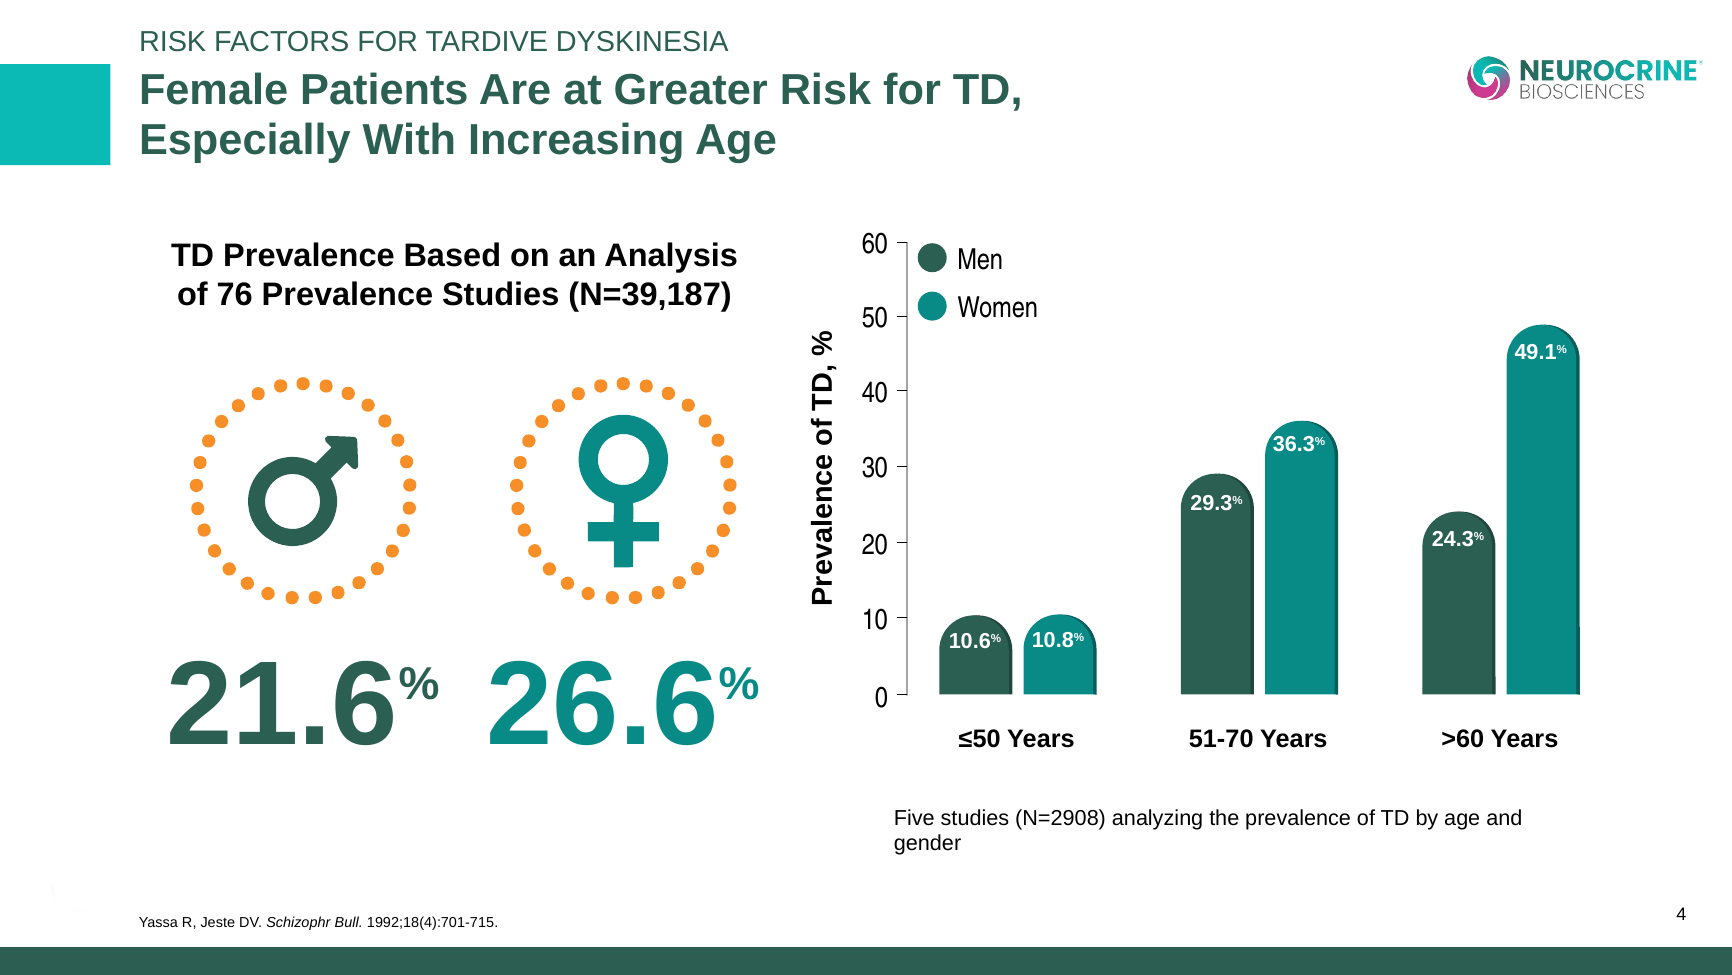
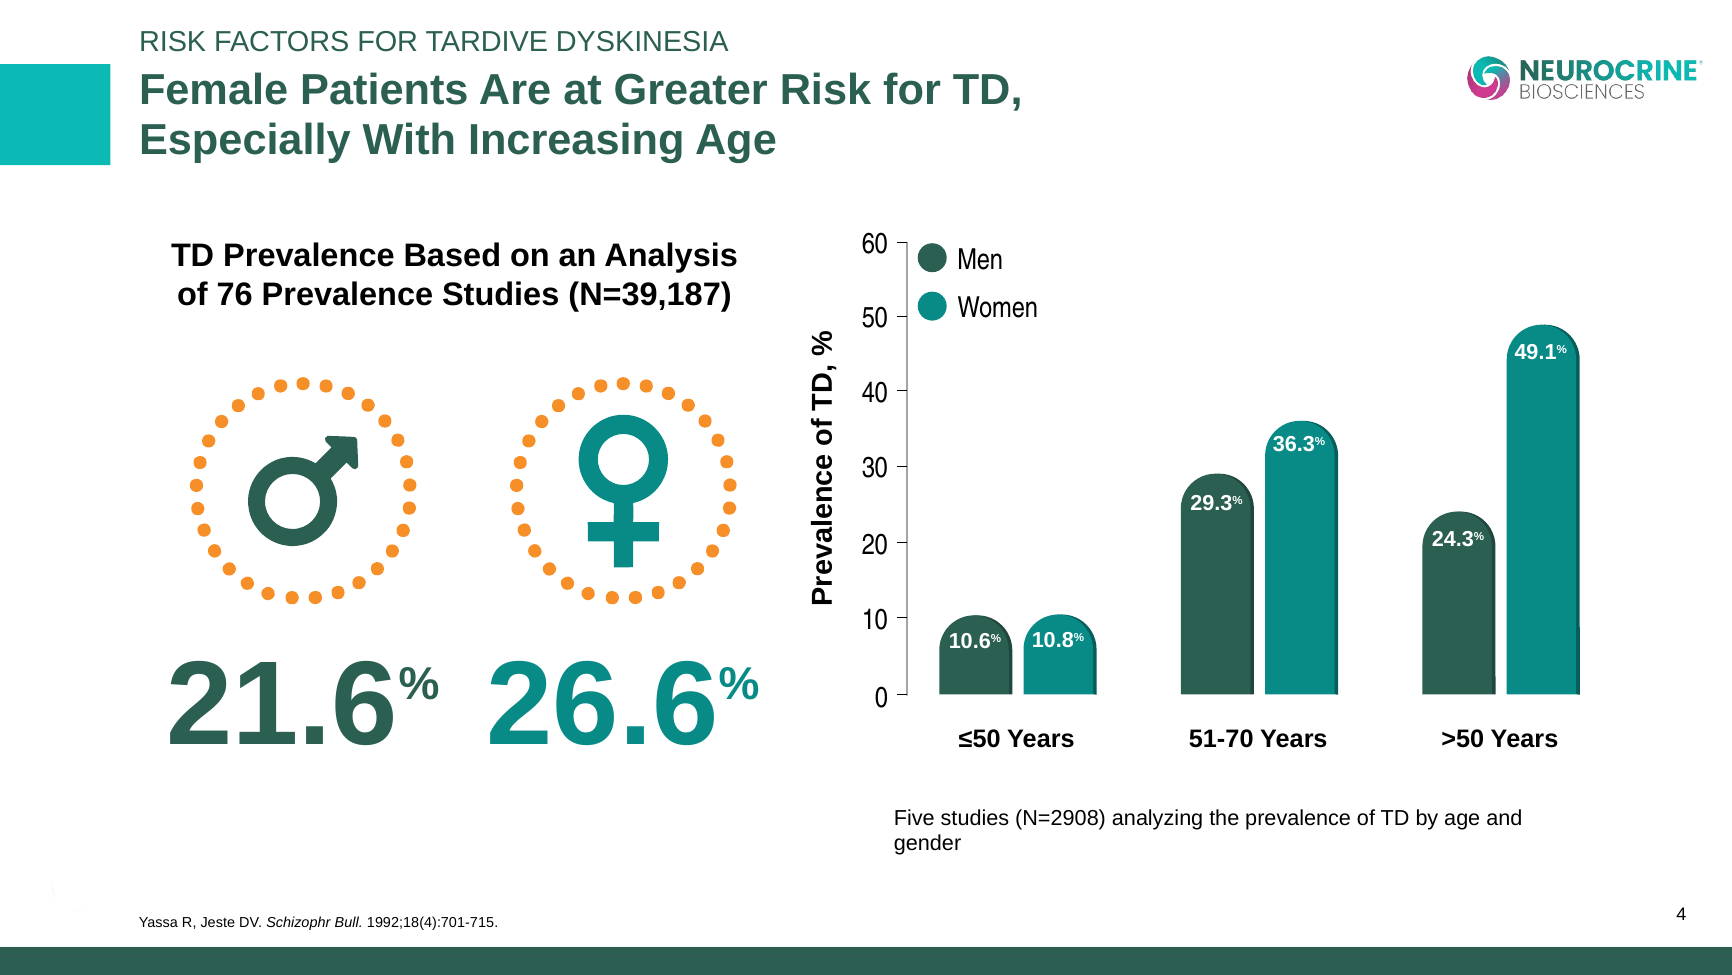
>60: >60 -> >50
